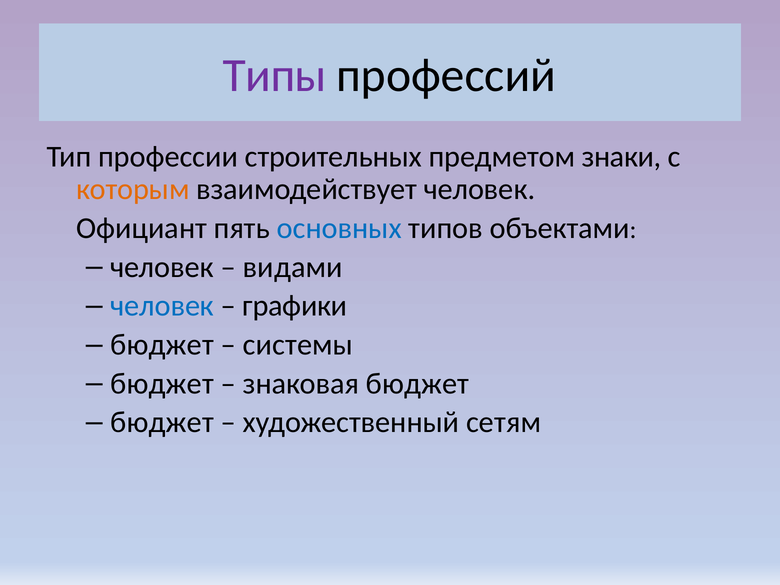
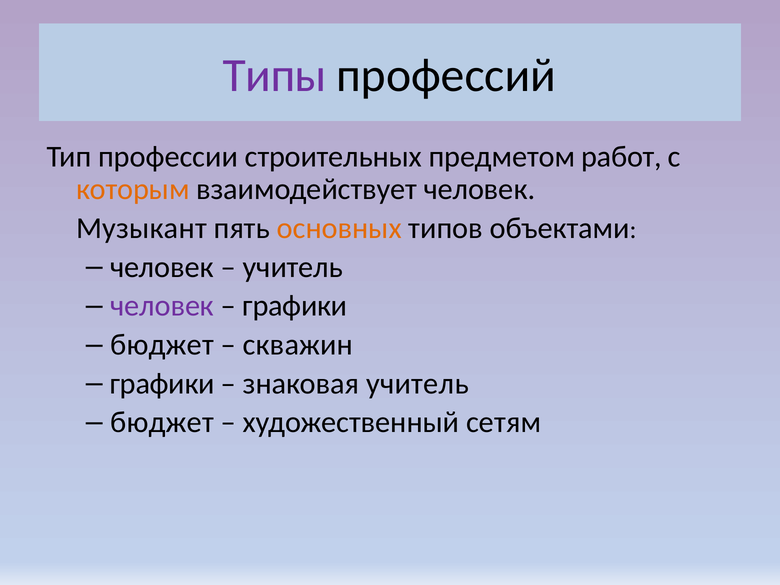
знаки: знаки -> работ
Официант: Официант -> Музыкант
основных colour: blue -> orange
видами at (293, 267): видами -> учитель
человек at (162, 306) colour: blue -> purple
системы: системы -> скважин
бюджет at (162, 384): бюджет -> графики
знаковая бюджет: бюджет -> учитель
